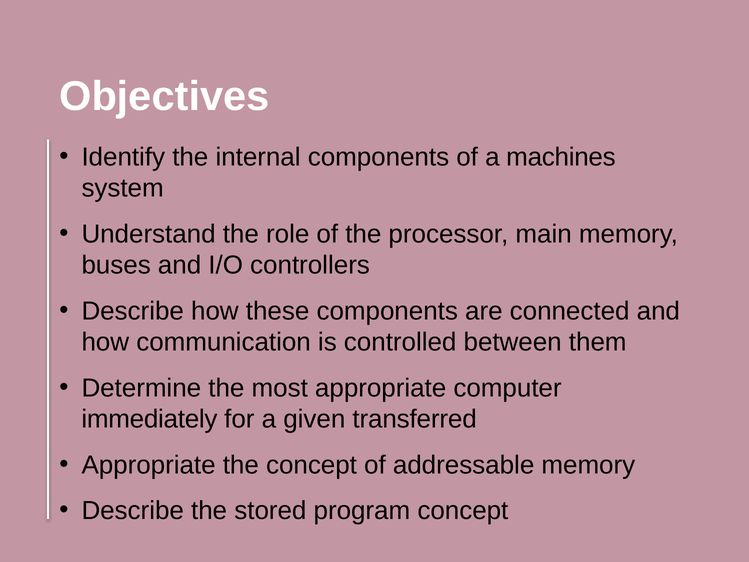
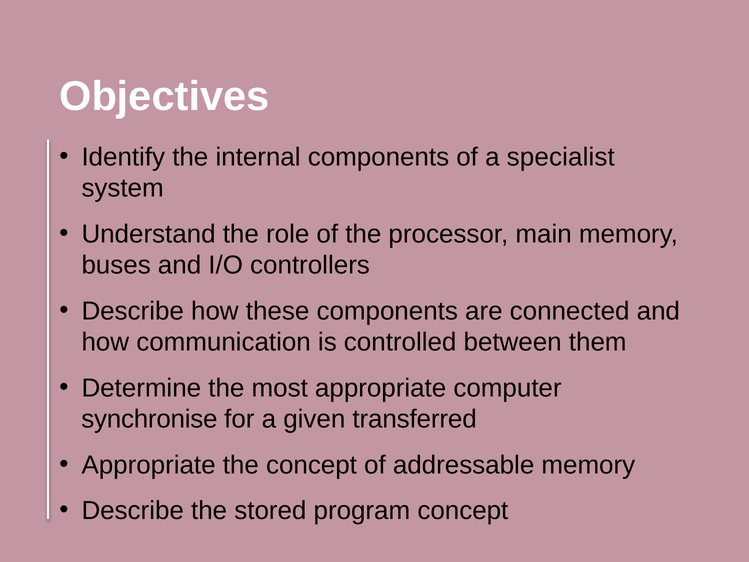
machines: machines -> specialist
immediately: immediately -> synchronise
